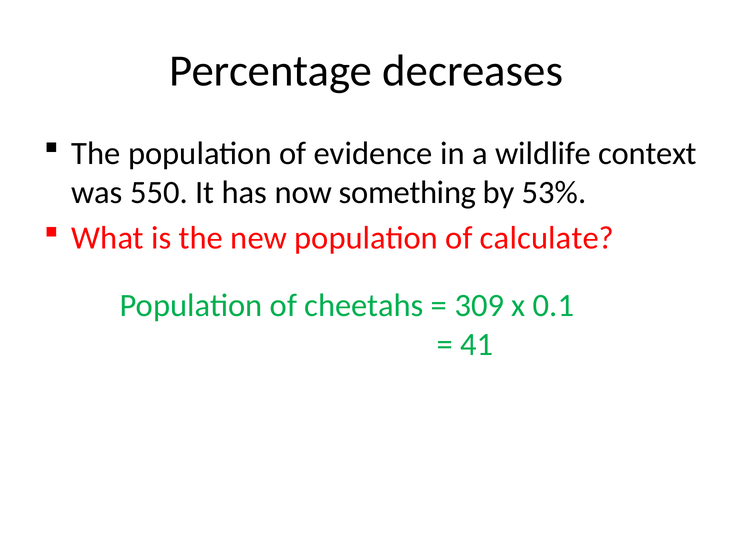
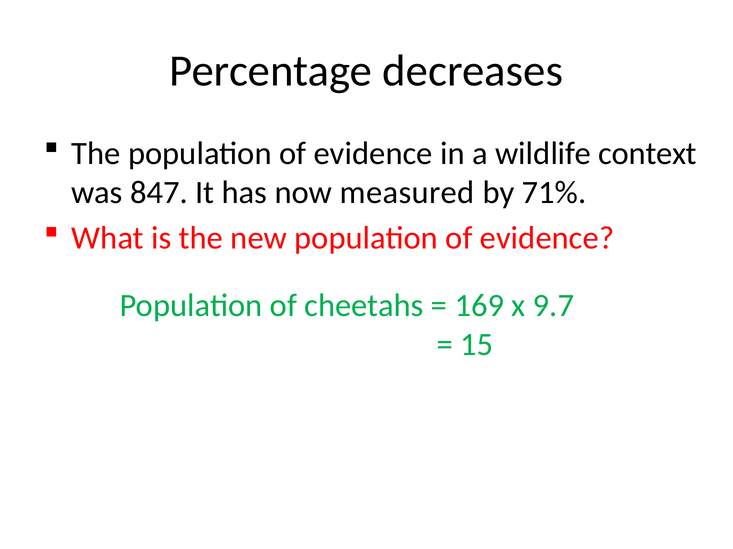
550: 550 -> 847
something: something -> measured
53%: 53% -> 71%
new population of calculate: calculate -> evidence
309: 309 -> 169
0.1: 0.1 -> 9.7
41: 41 -> 15
